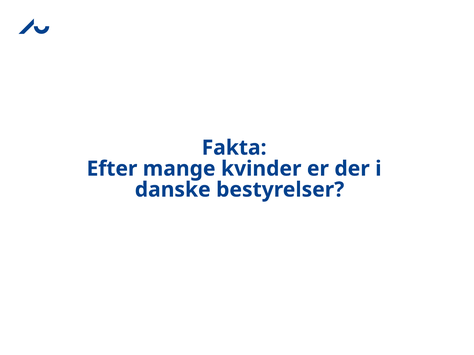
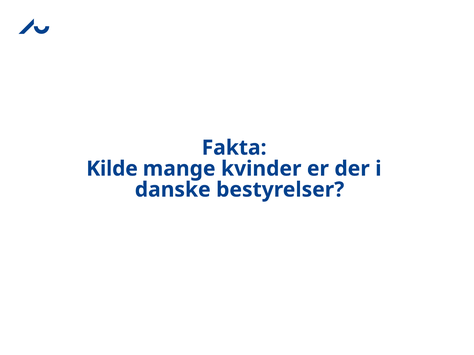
Efter: Efter -> Kilde
